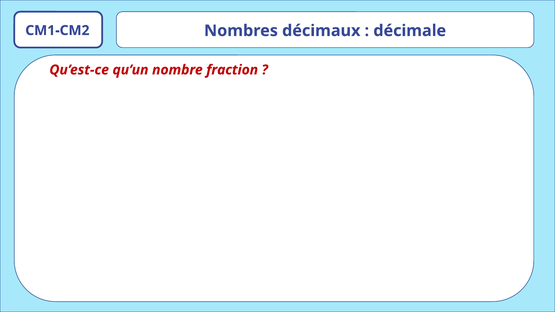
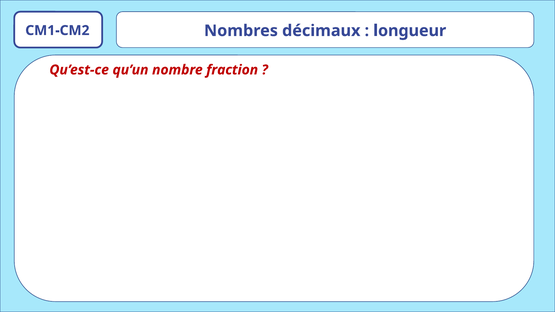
décimale: décimale -> longueur
